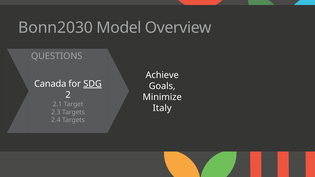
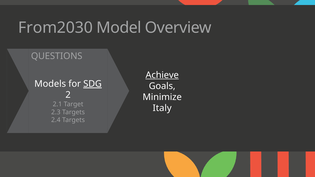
Bonn2030: Bonn2030 -> From2030
Achieve underline: none -> present
Canada: Canada -> Models
